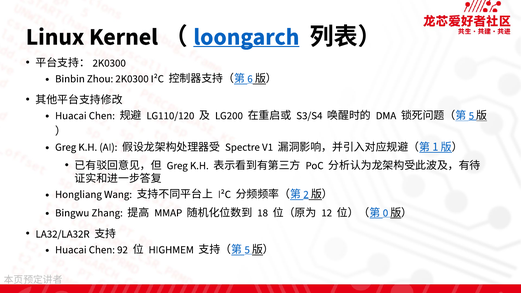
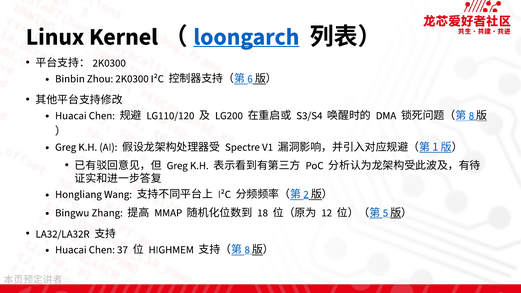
5 at (471, 116): 5 -> 8
0: 0 -> 5
92: 92 -> 37
5 at (247, 250): 5 -> 8
